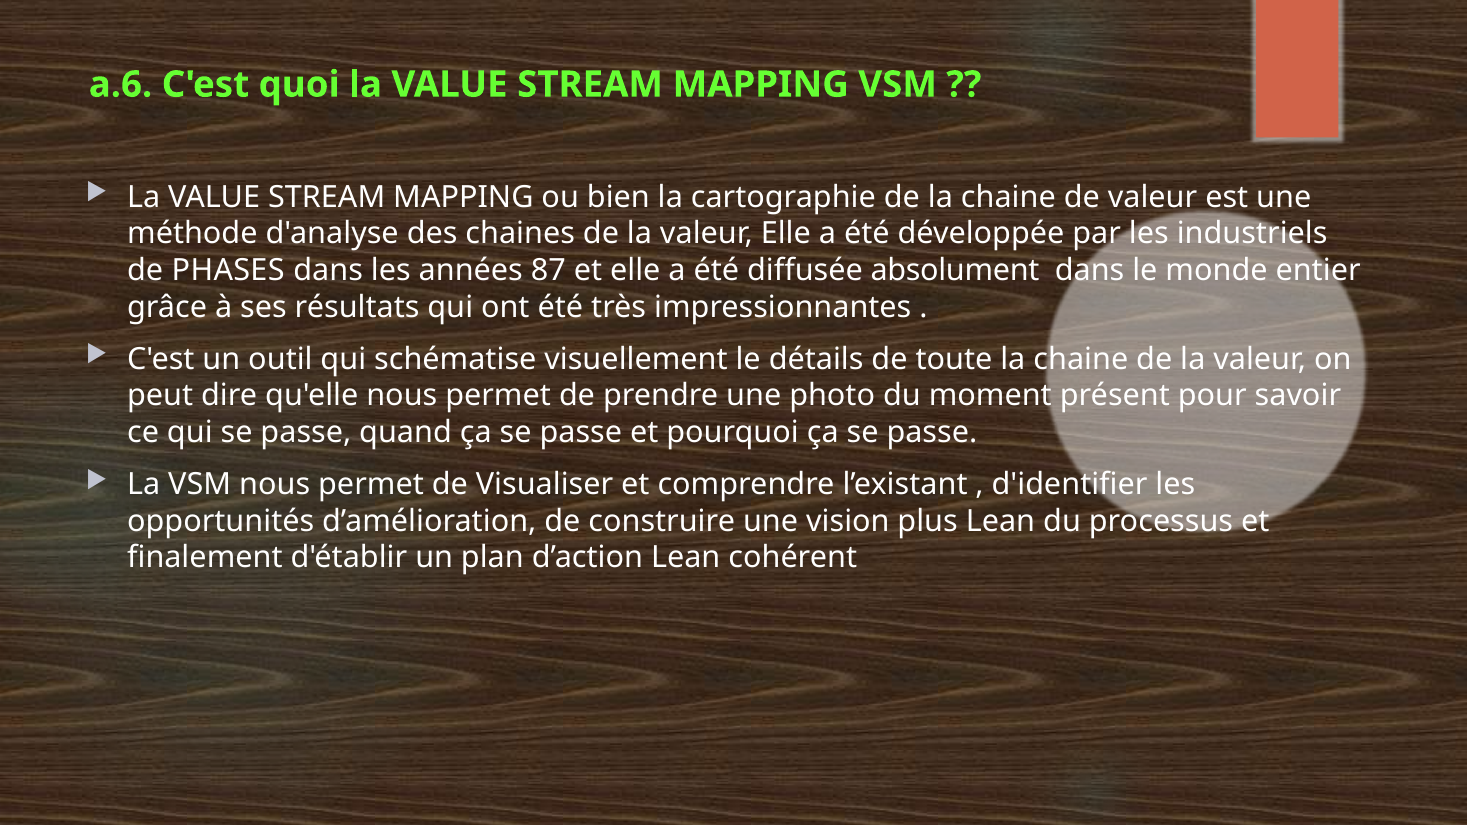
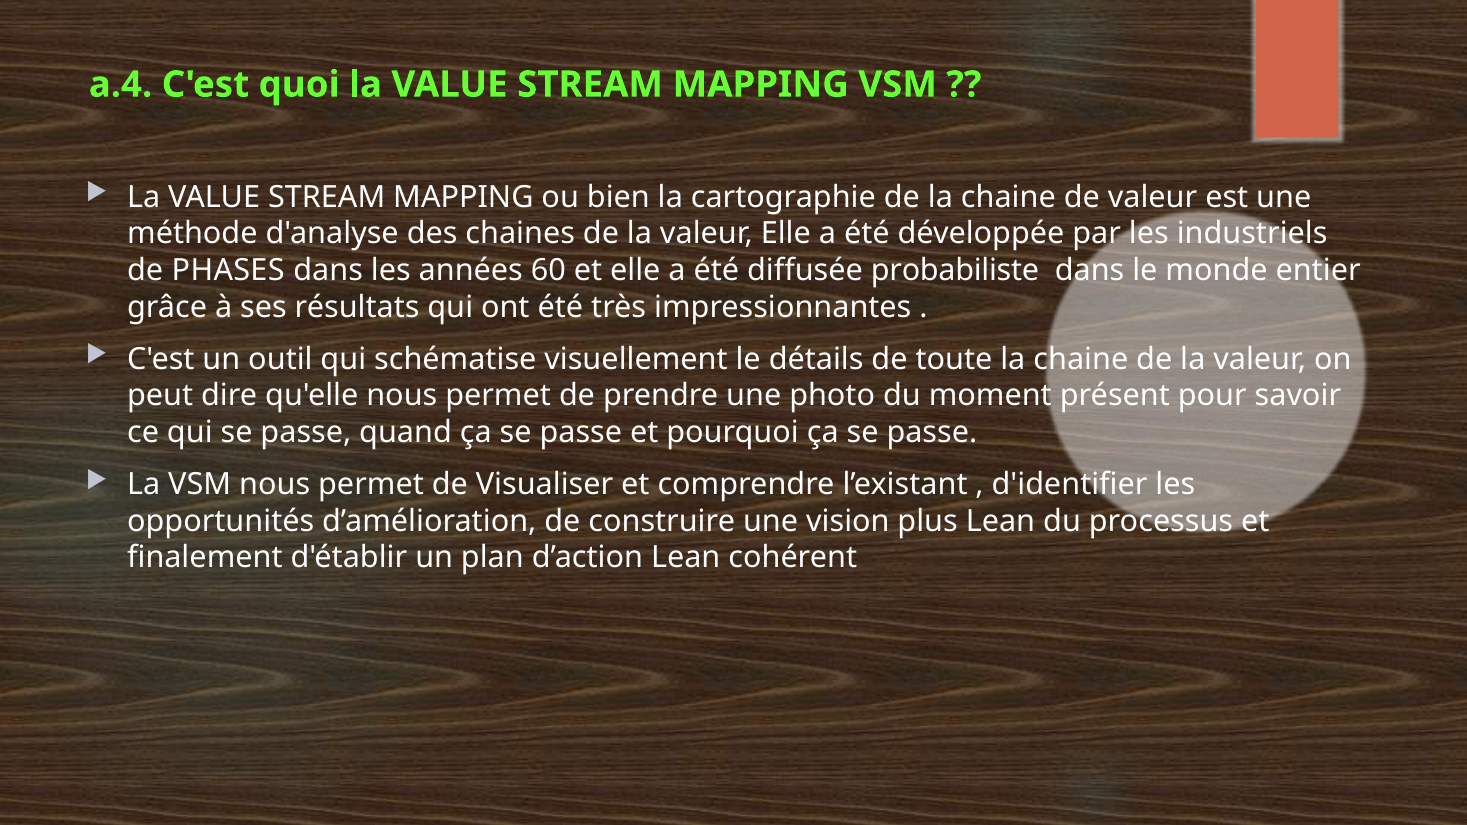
a.6: a.6 -> a.4
87: 87 -> 60
absolument: absolument -> probabiliste
